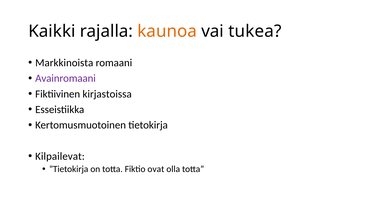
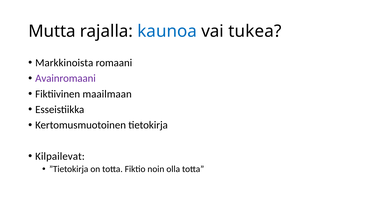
Kaikki: Kaikki -> Mutta
kaunoa colour: orange -> blue
kirjastoissa: kirjastoissa -> maailmaan
ovat: ovat -> noin
